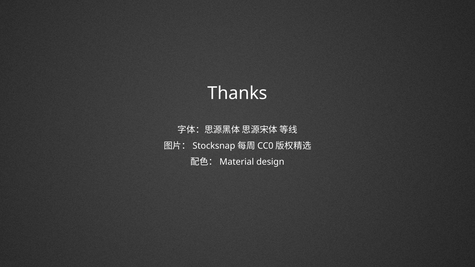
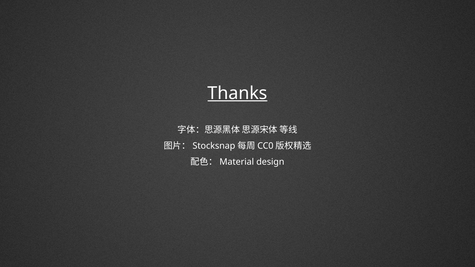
Thanks underline: none -> present
